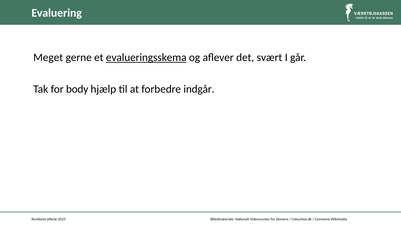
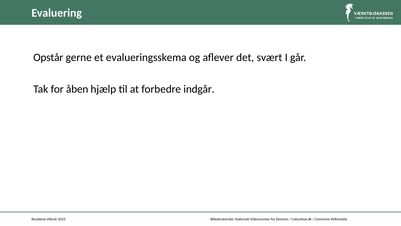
Meget: Meget -> Opstår
evalueringsskema underline: present -> none
body: body -> åben
